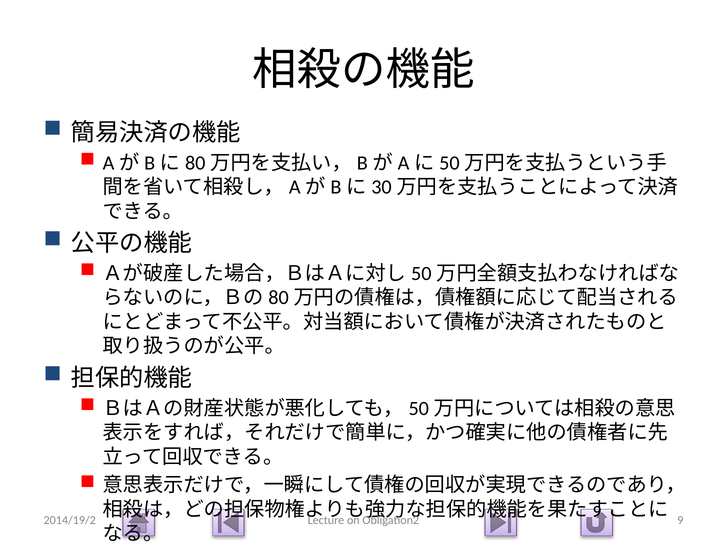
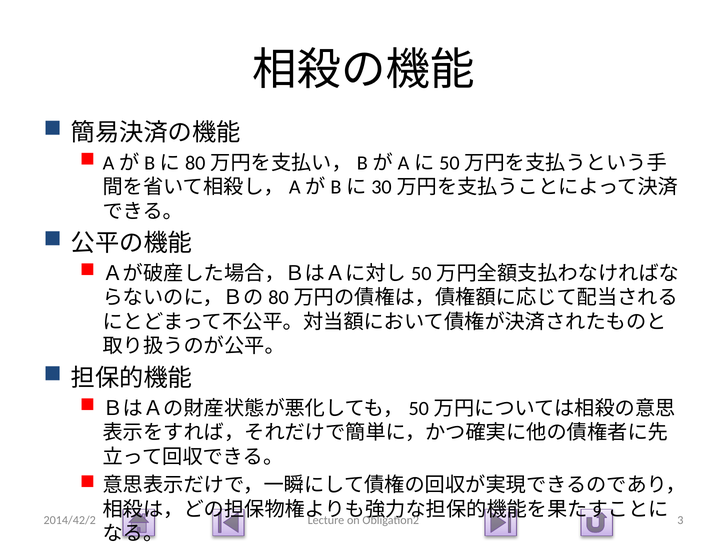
2014/19/2: 2014/19/2 -> 2014/42/2
9: 9 -> 3
